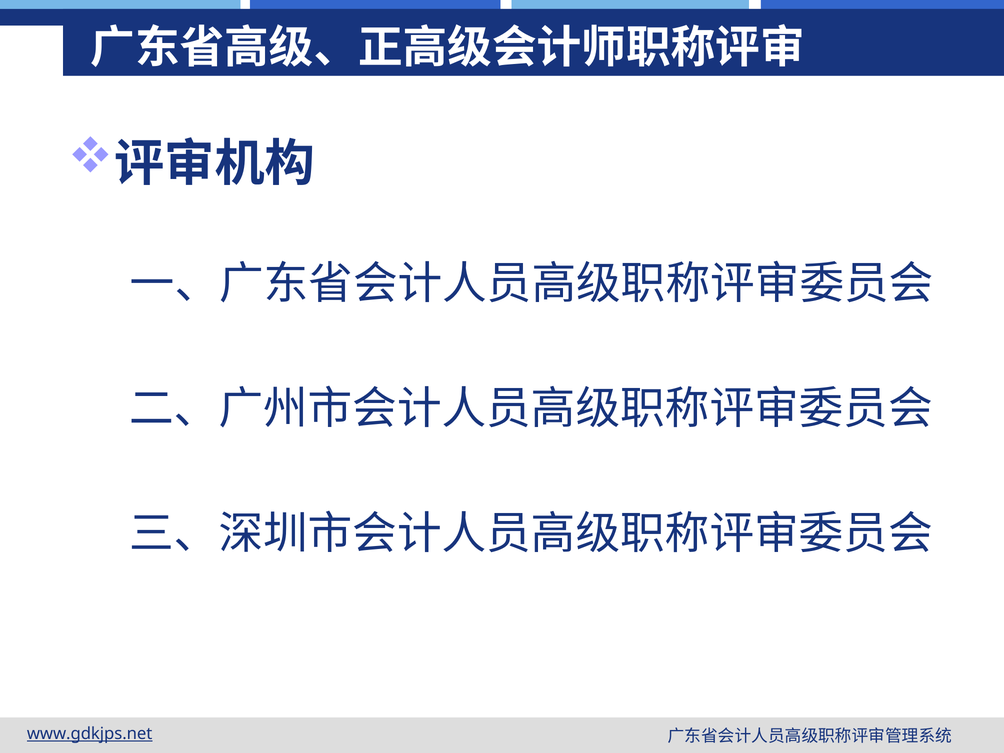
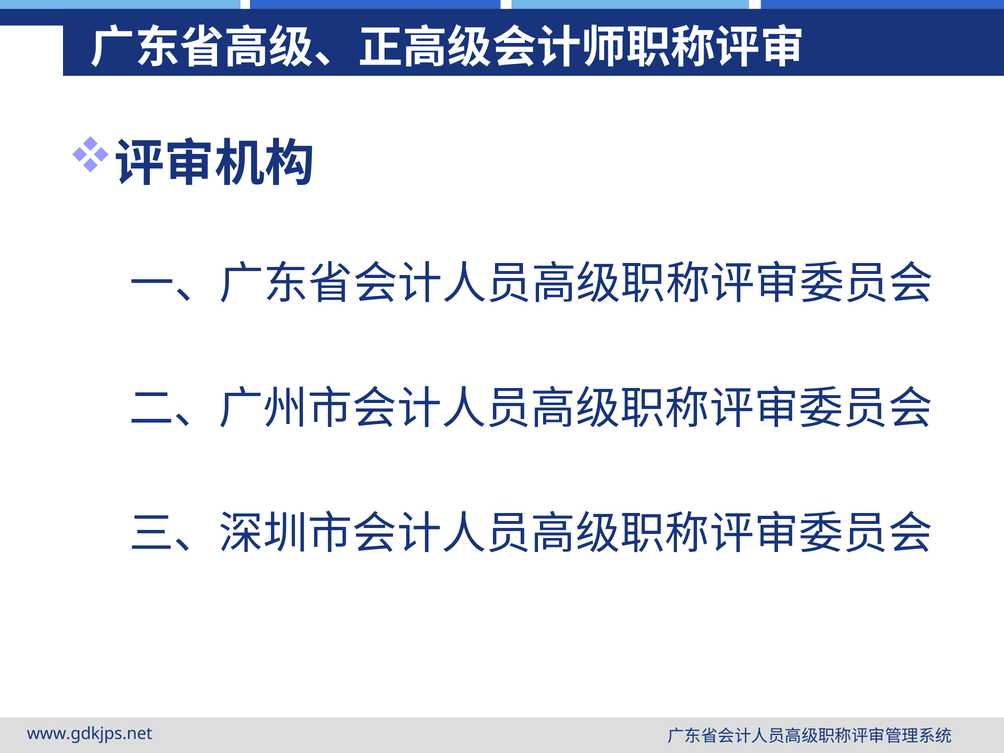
www.gdkjps.net underline: present -> none
